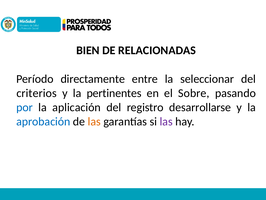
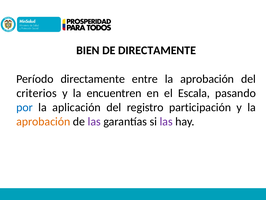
DE RELACIONADAS: RELACIONADAS -> DIRECTAMENTE
entre la seleccionar: seleccionar -> aprobación
pertinentes: pertinentes -> encuentren
Sobre: Sobre -> Escala
desarrollarse: desarrollarse -> participación
aprobación at (43, 121) colour: blue -> orange
las at (94, 121) colour: orange -> purple
